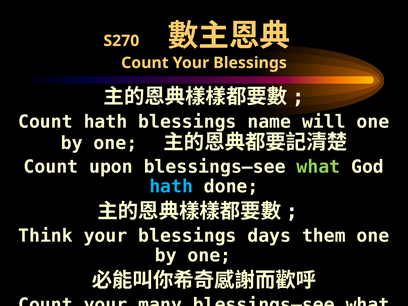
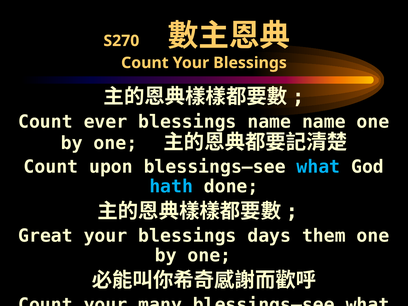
Count hath: hath -> ever
name will: will -> name
what at (318, 167) colour: light green -> light blue
Think: Think -> Great
